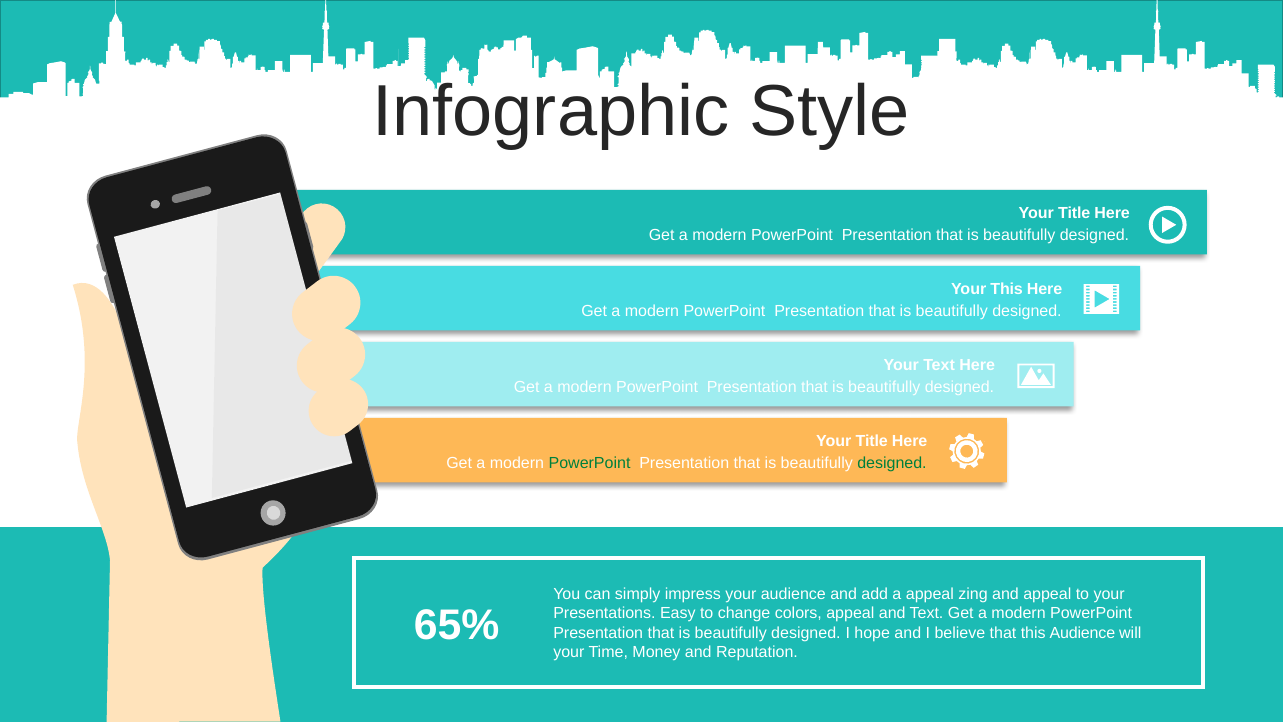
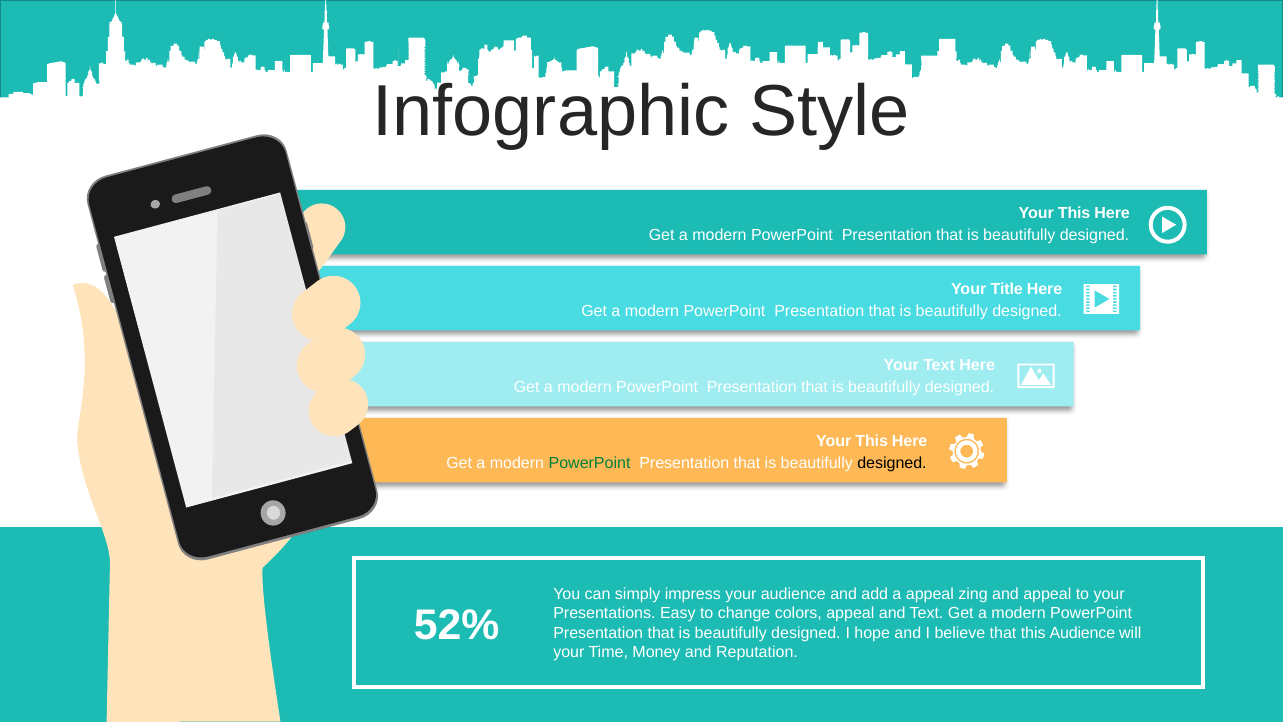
Title at (1074, 213): Title -> This
Your This: This -> Title
Title at (872, 441): Title -> This
designed at (892, 463) colour: green -> black
65%: 65% -> 52%
